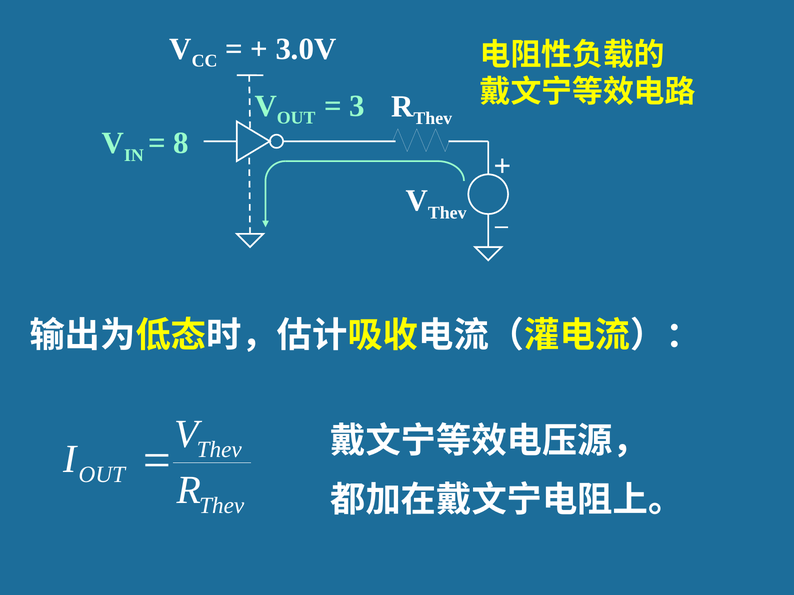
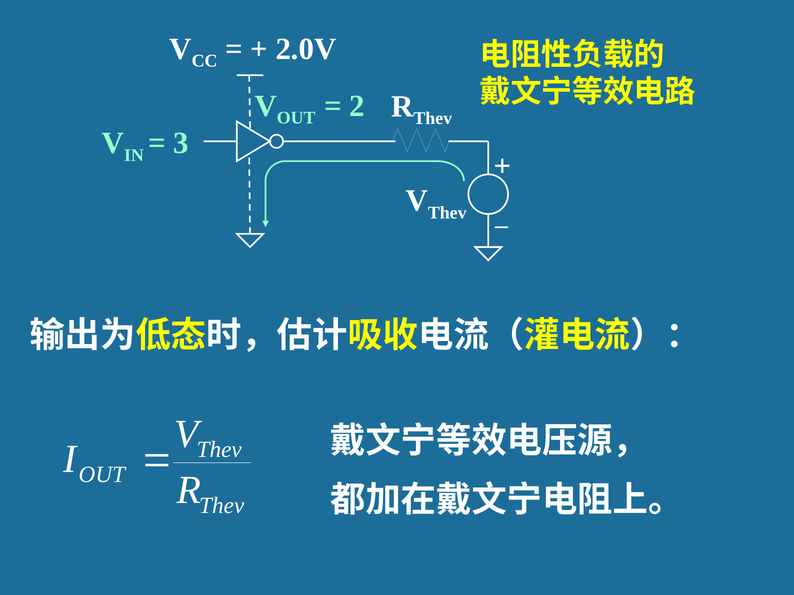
3.0V: 3.0V -> 2.0V
3: 3 -> 2
8: 8 -> 3
